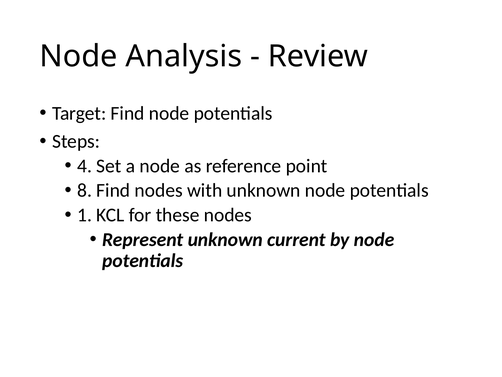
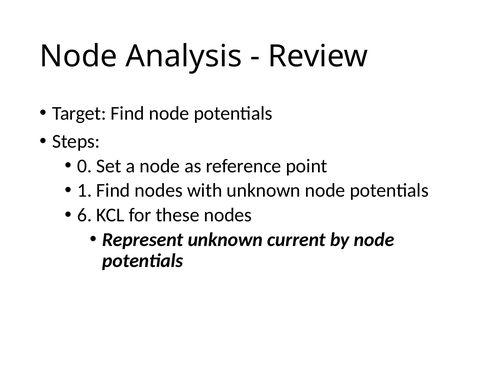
4: 4 -> 0
8: 8 -> 1
1: 1 -> 6
